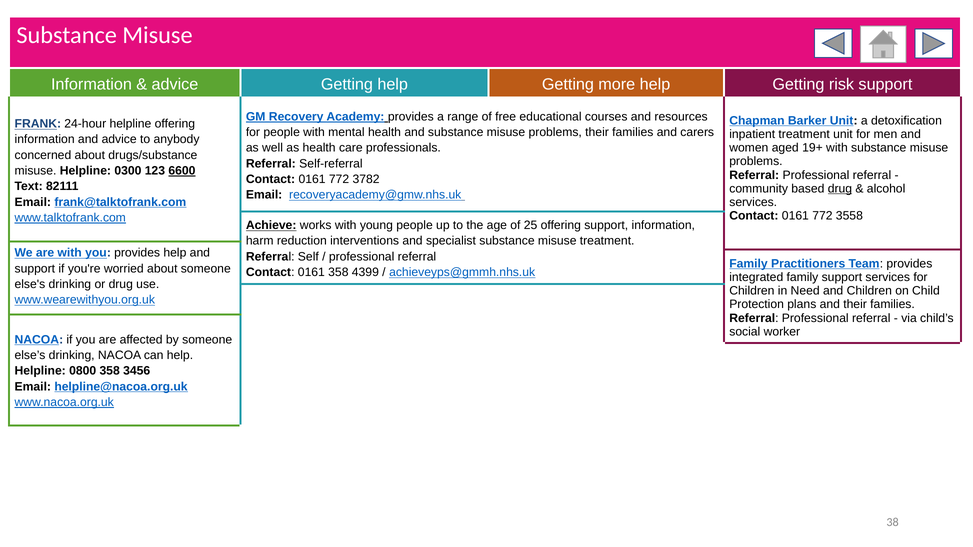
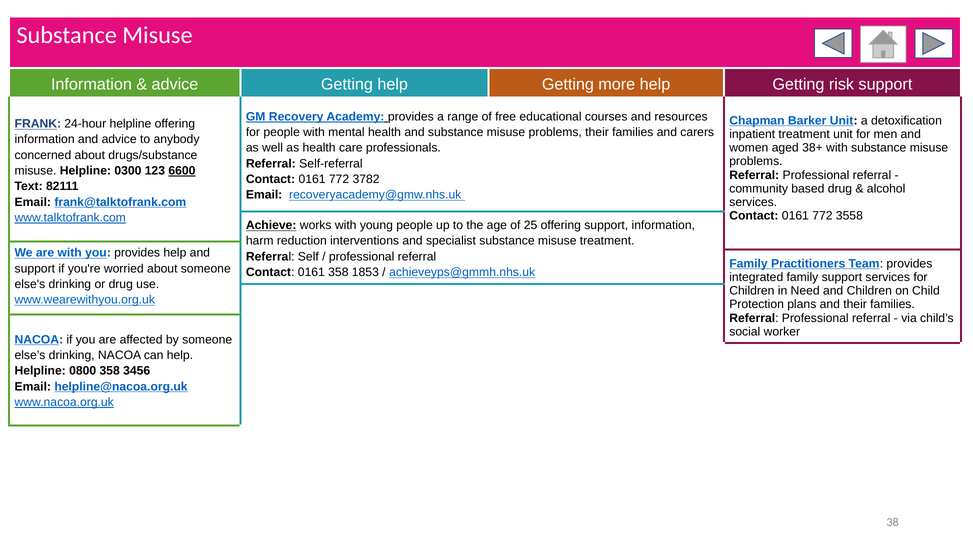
19+: 19+ -> 38+
drug at (840, 189) underline: present -> none
4399: 4399 -> 1853
